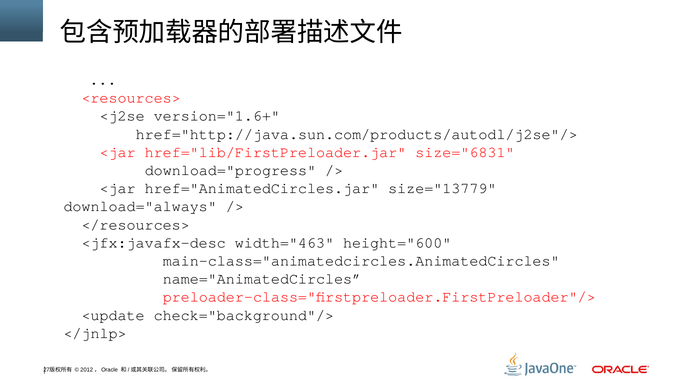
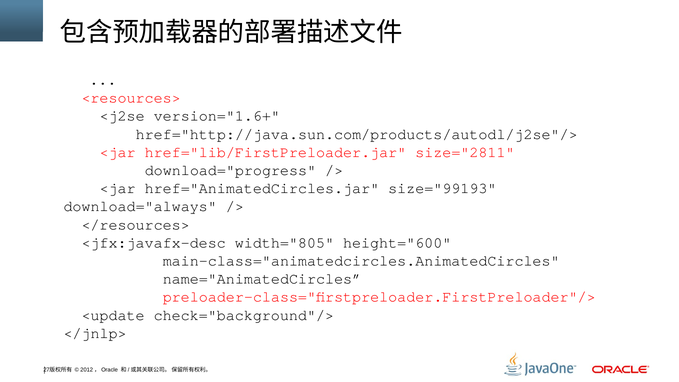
size="6831: size="6831 -> size="2811
size="13779: size="13779 -> size="99193
width="463: width="463 -> width="805
